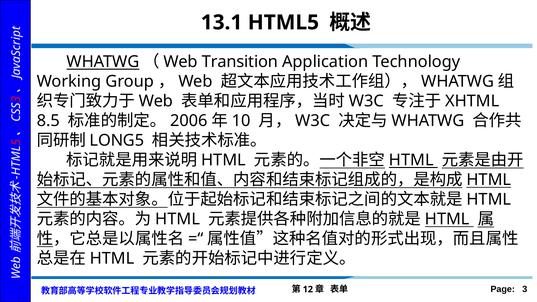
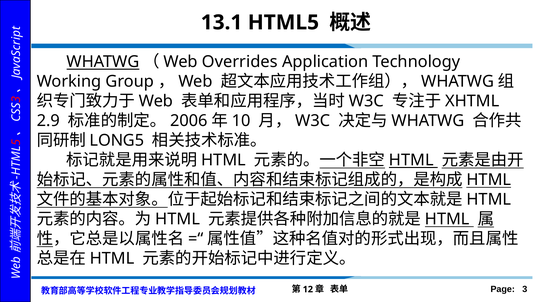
Transition: Transition -> Overrides
8.5: 8.5 -> 2.9
